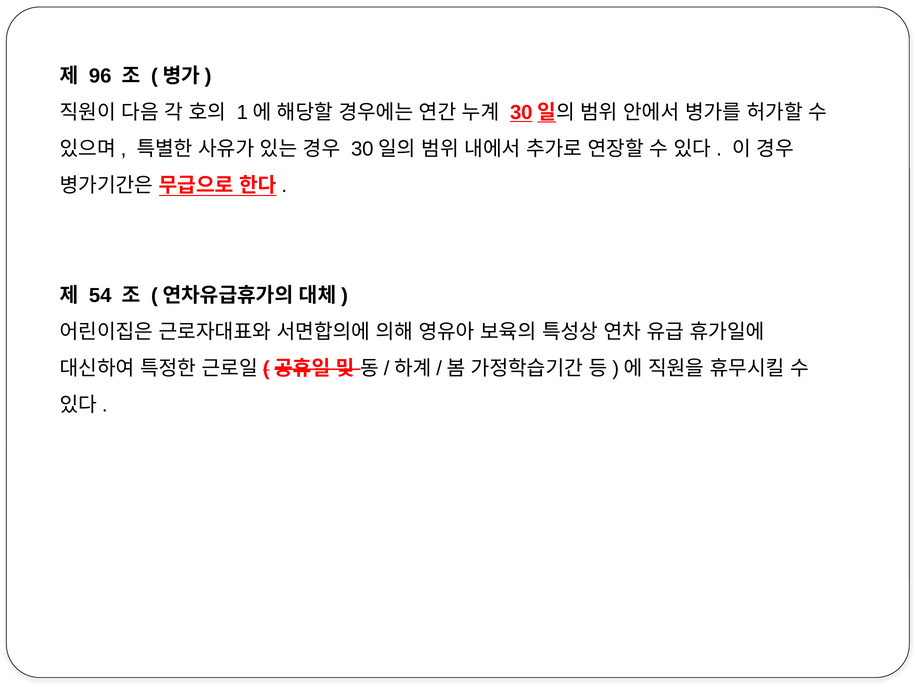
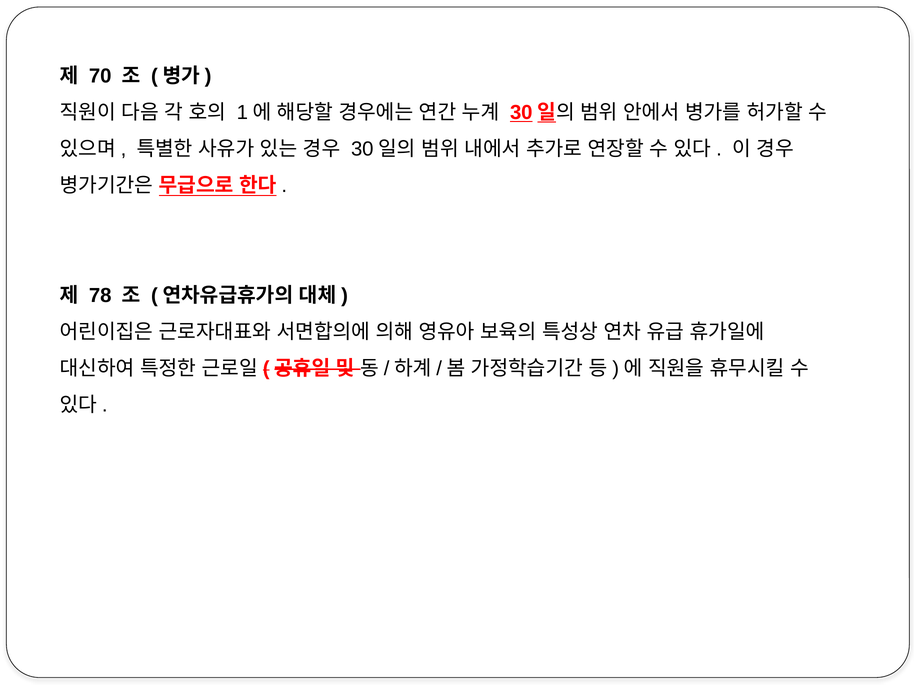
96: 96 -> 70
54: 54 -> 78
